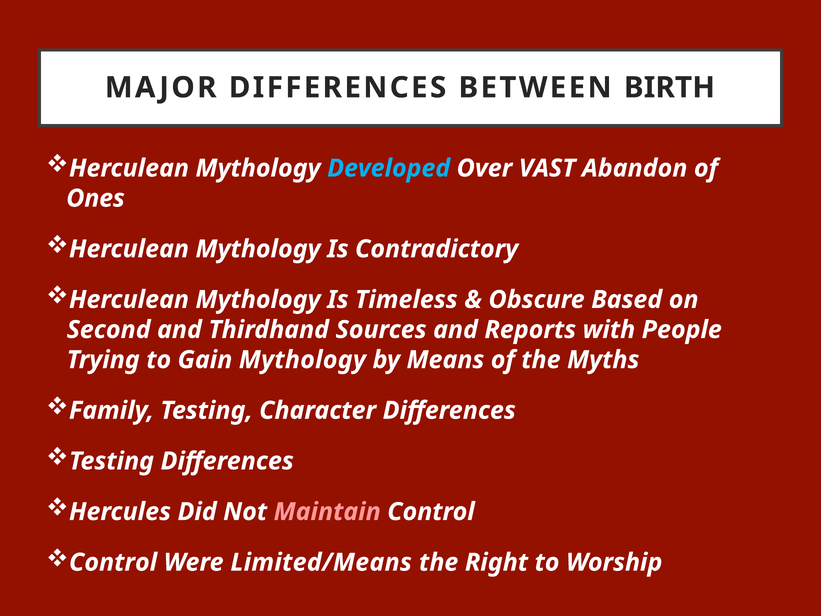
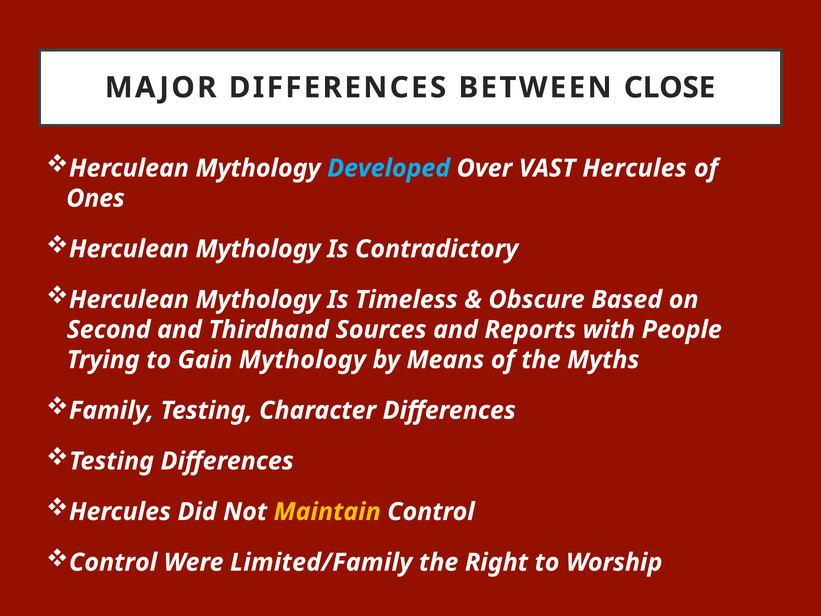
BIRTH: BIRTH -> CLOSE
VAST Abandon: Abandon -> Hercules
Maintain colour: pink -> yellow
Limited/Means: Limited/Means -> Limited/Family
